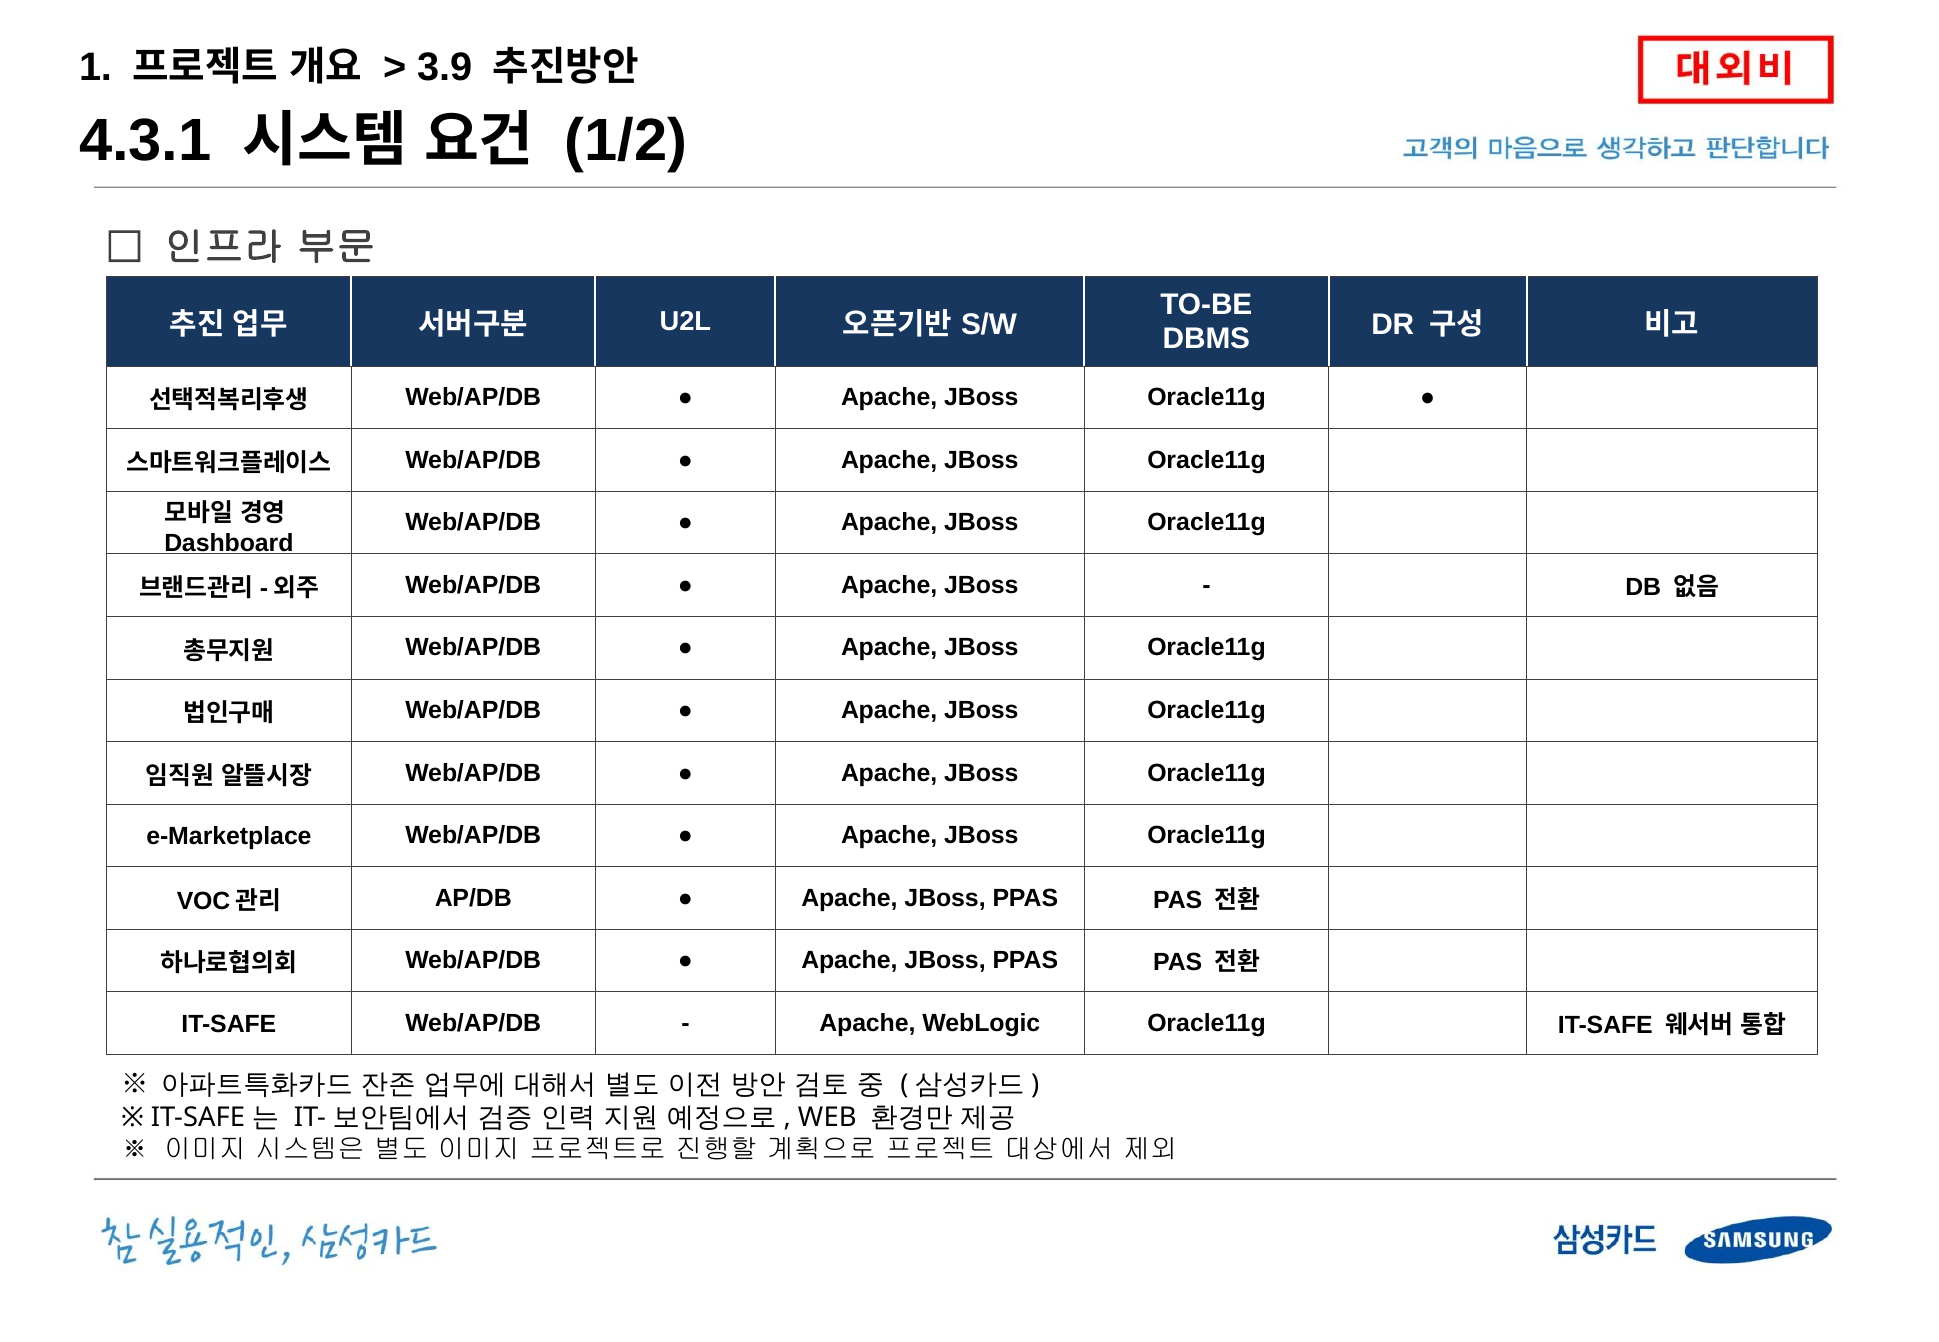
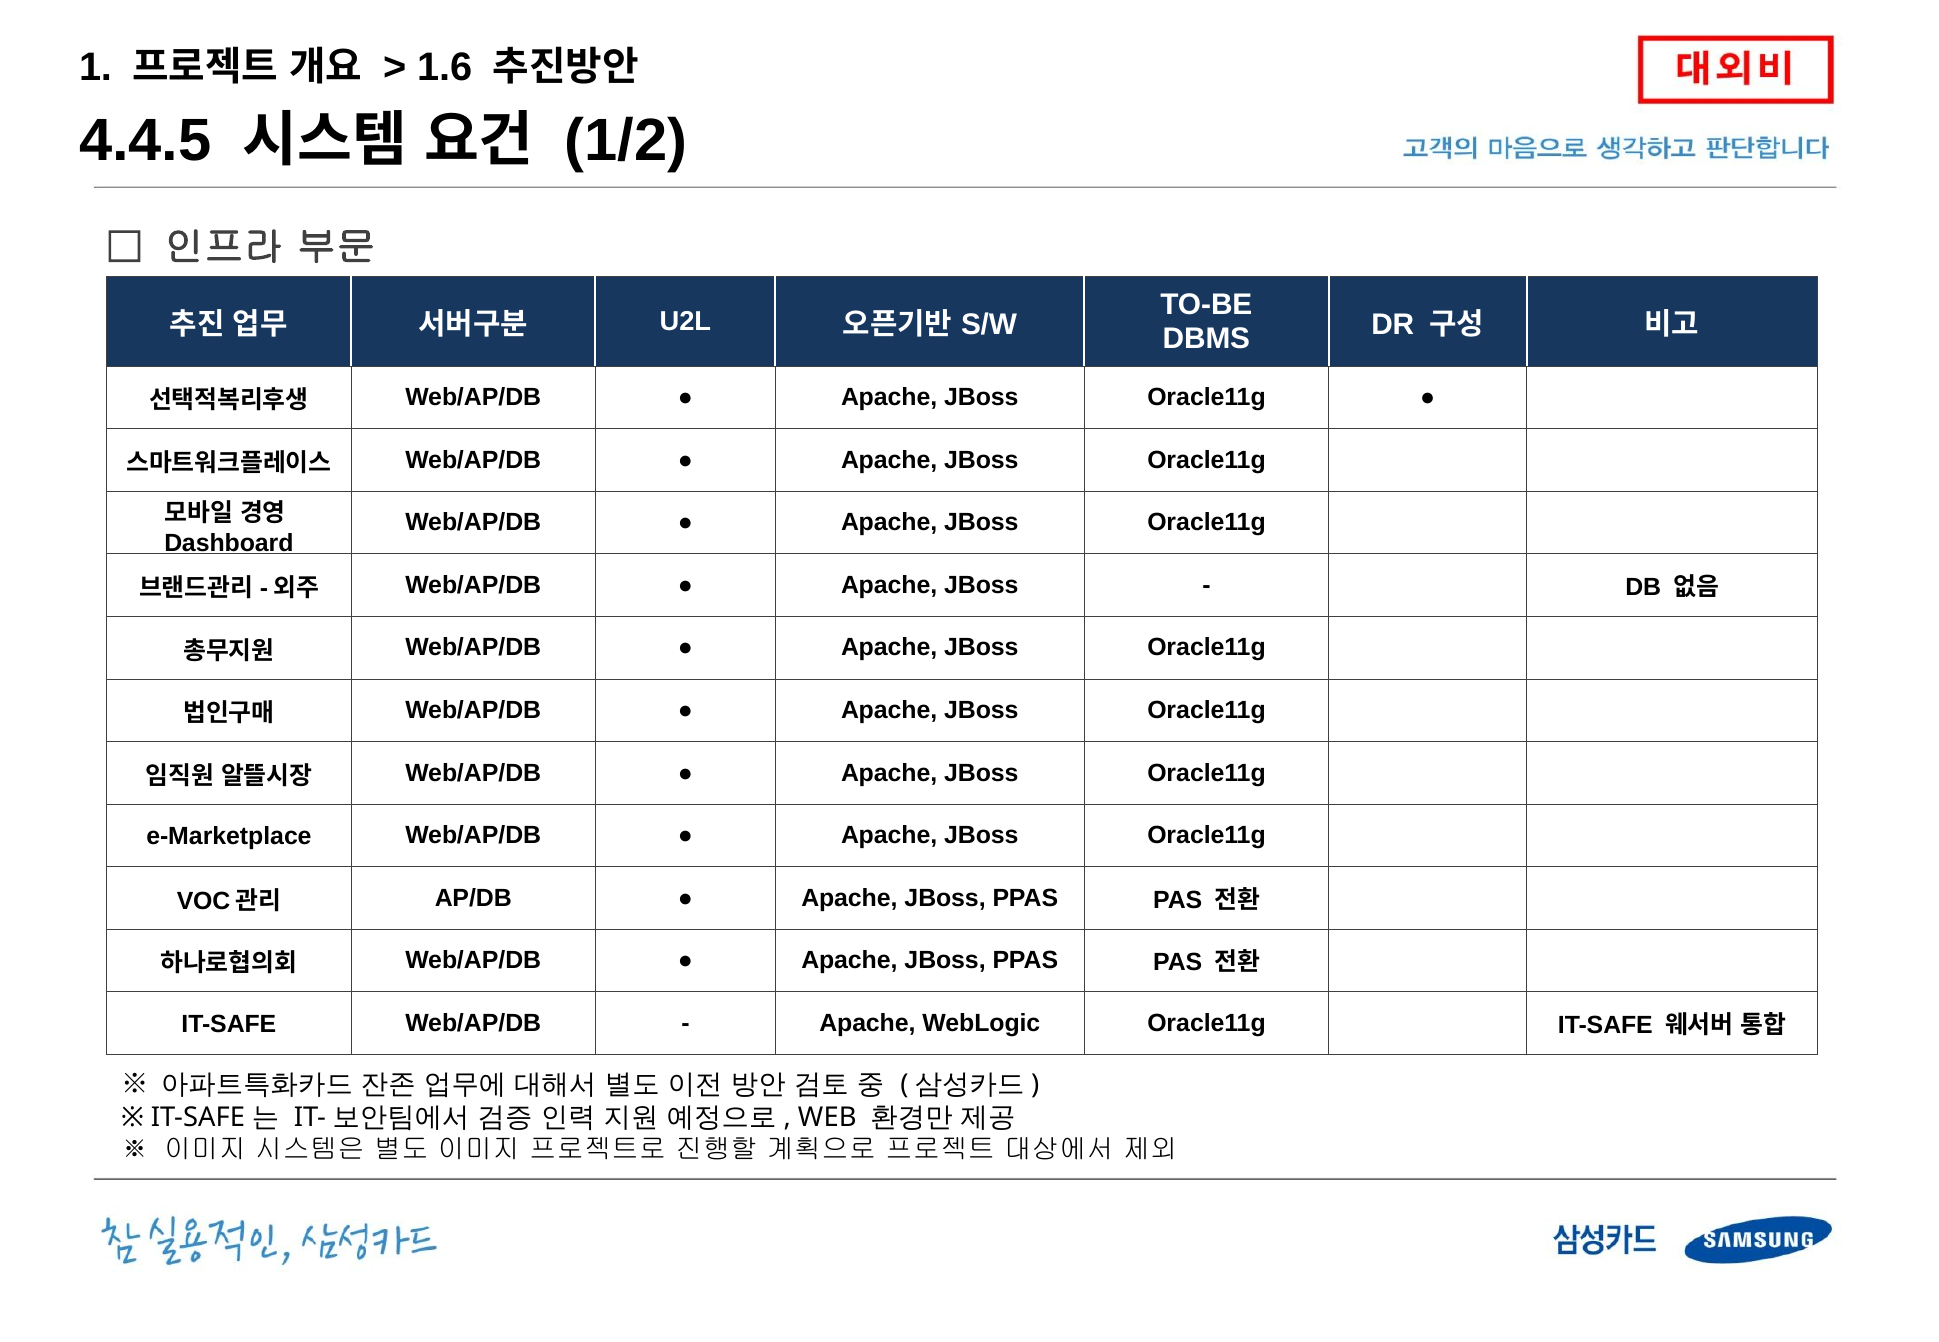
3.9: 3.9 -> 1.6
4.3.1: 4.3.1 -> 4.4.5
